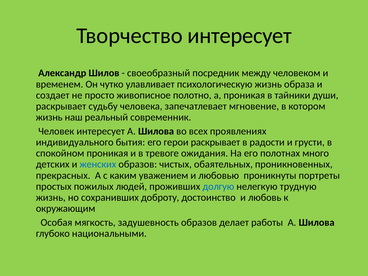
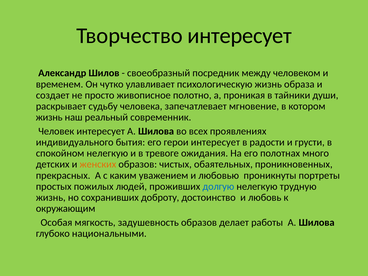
герои раскрывает: раскрывает -> интересует
спокойном проникая: проникая -> нелегкую
женских colour: blue -> orange
